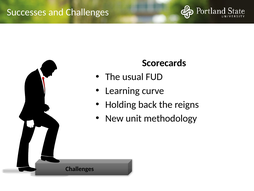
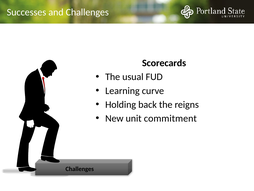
methodology: methodology -> commitment
